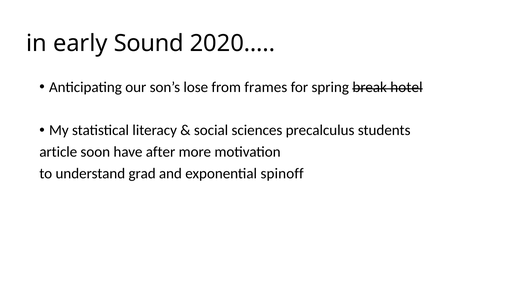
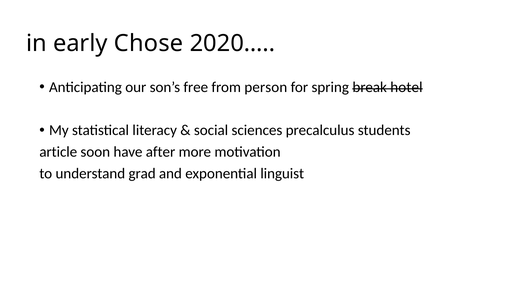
Sound: Sound -> Chose
lose: lose -> free
frames: frames -> person
spinoff: spinoff -> linguist
